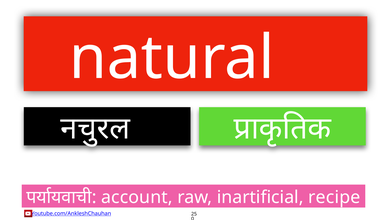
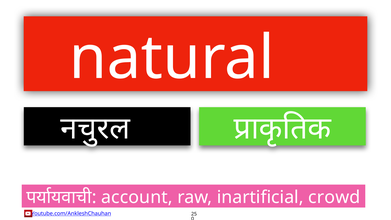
recipe: recipe -> crowd
